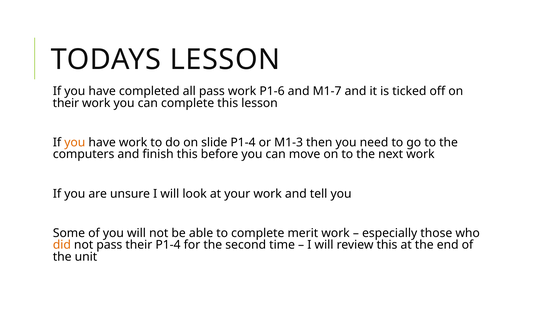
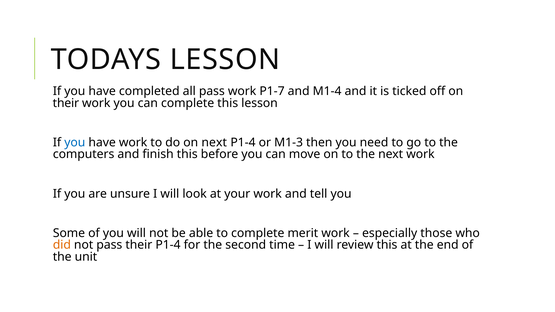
P1-6: P1-6 -> P1-7
M1-7: M1-7 -> M1-4
you at (75, 143) colour: orange -> blue
on slide: slide -> next
